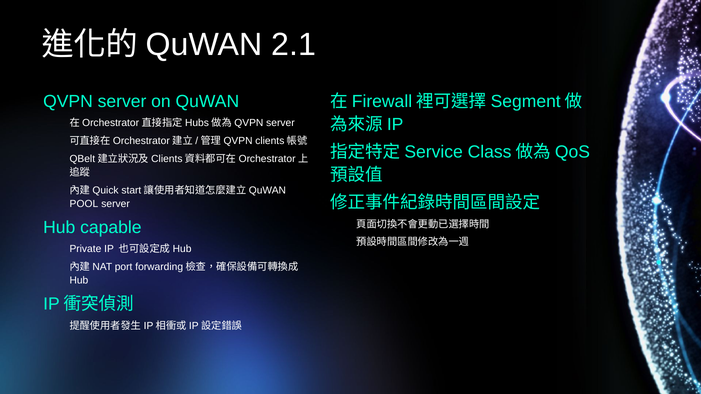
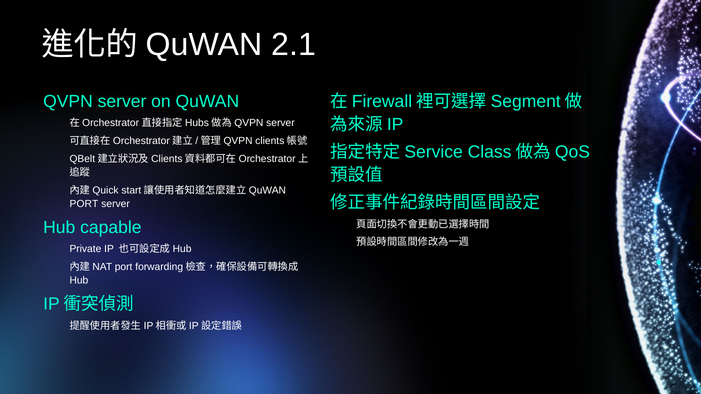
POOL at (84, 204): POOL -> PORT
